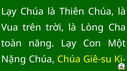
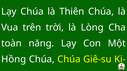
Nặng: Nặng -> Hồng
